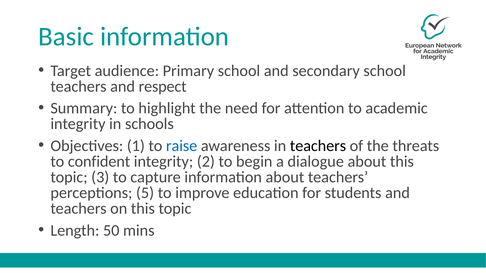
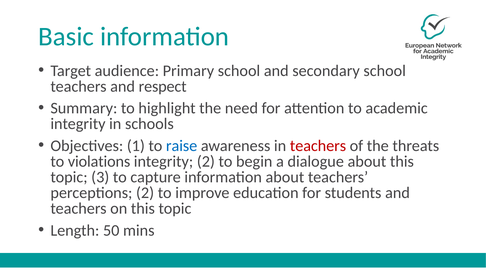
teachers at (318, 146) colour: black -> red
confident: confident -> violations
perceptions 5: 5 -> 2
